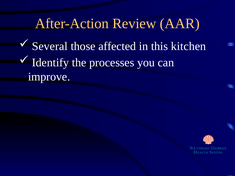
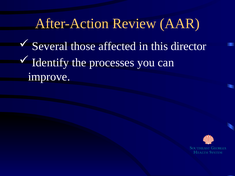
kitchen: kitchen -> director
